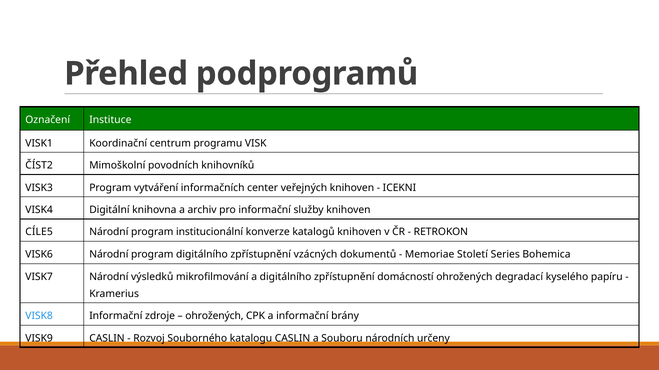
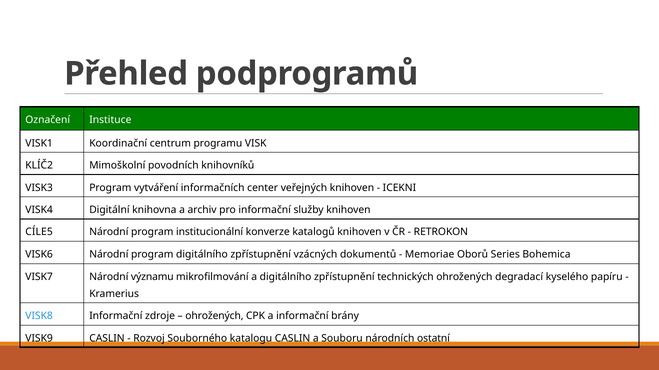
ČÍST2: ČÍST2 -> KLÍČ2
Století: Století -> Oborů
výsledků: výsledků -> významu
domácností: domácností -> technických
určeny: určeny -> ostatní
